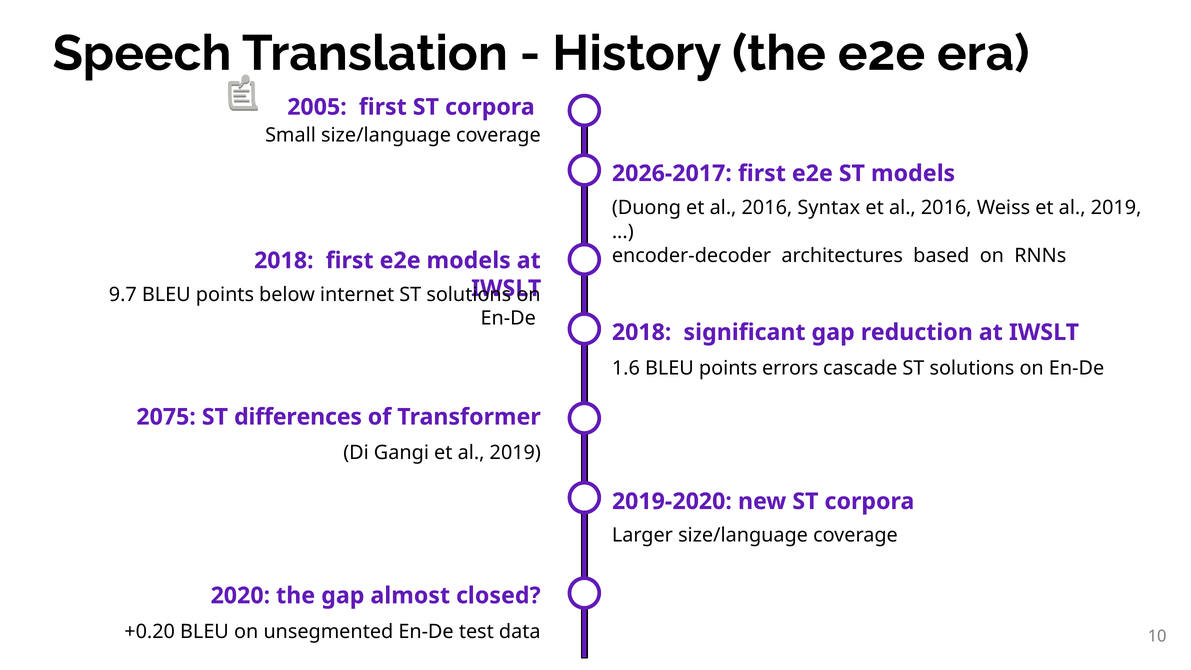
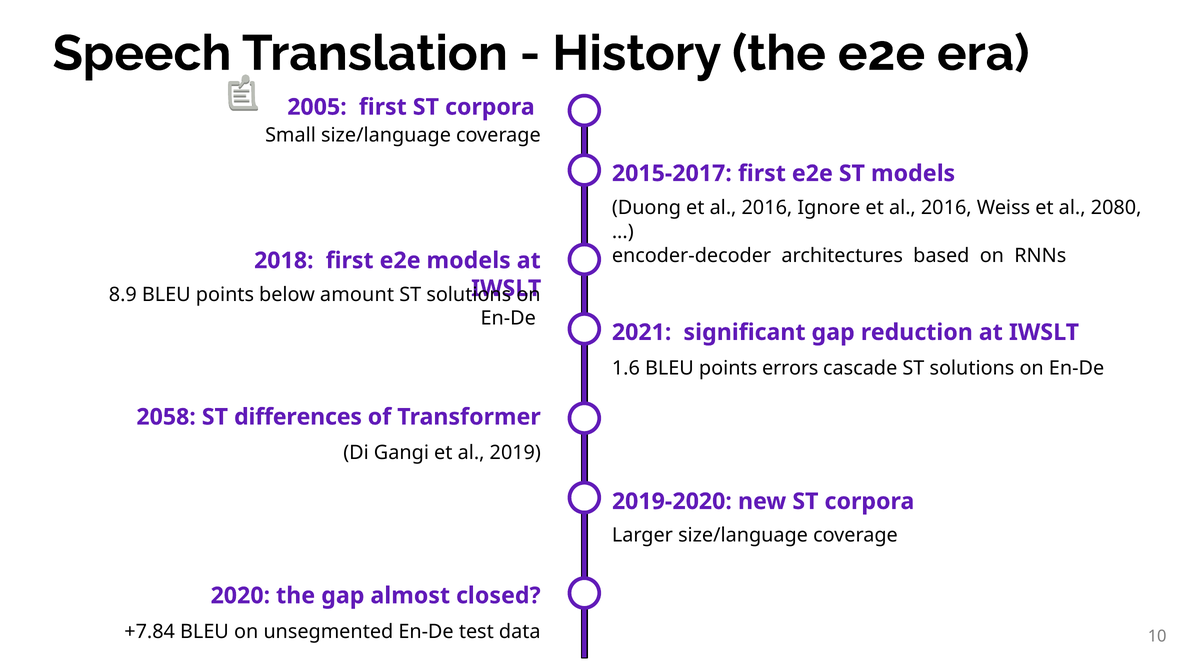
2026-2017: 2026-2017 -> 2015-2017
Syntax: Syntax -> Ignore
Weiss et al 2019: 2019 -> 2080
9.7: 9.7 -> 8.9
internet: internet -> amount
2018 at (642, 332): 2018 -> 2021
2075: 2075 -> 2058
+0.20: +0.20 -> +7.84
